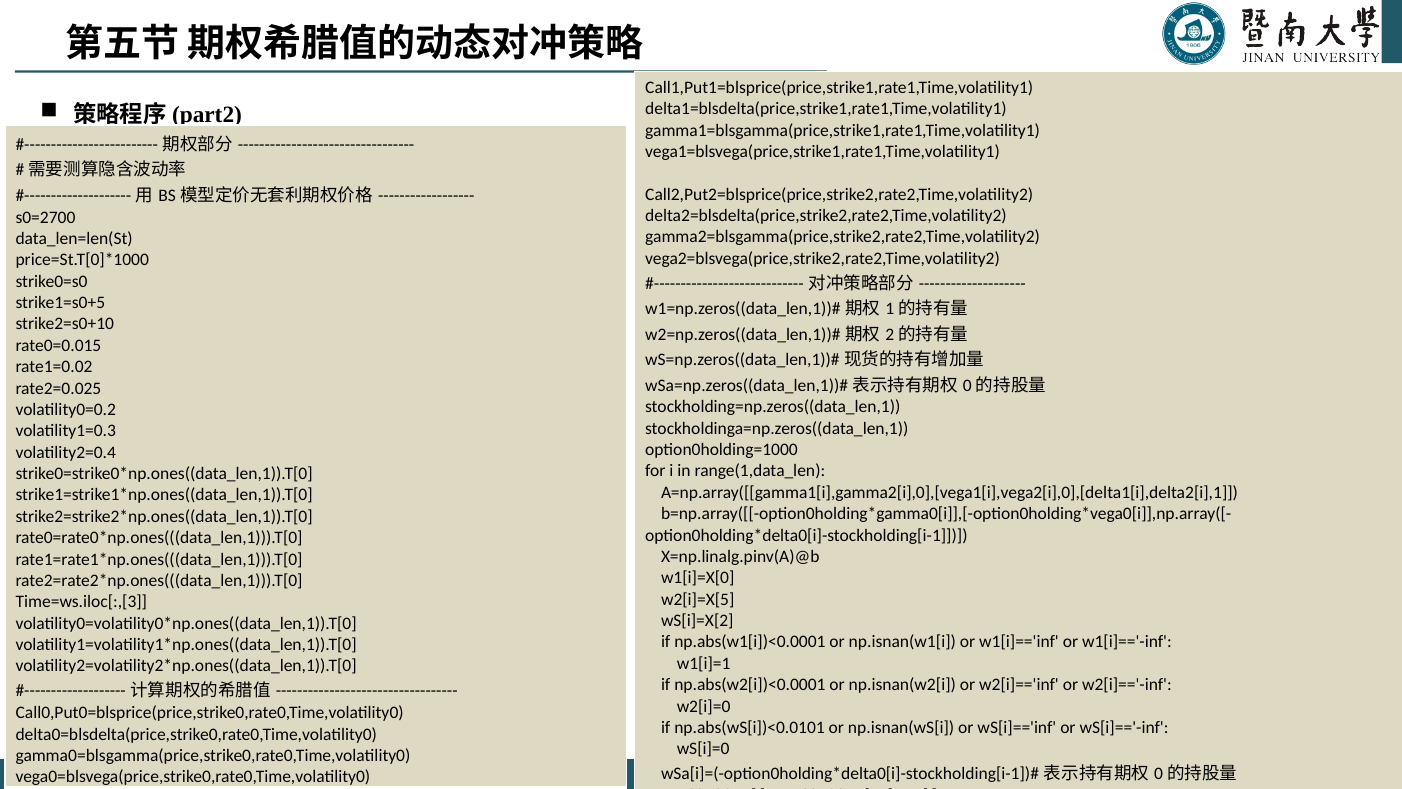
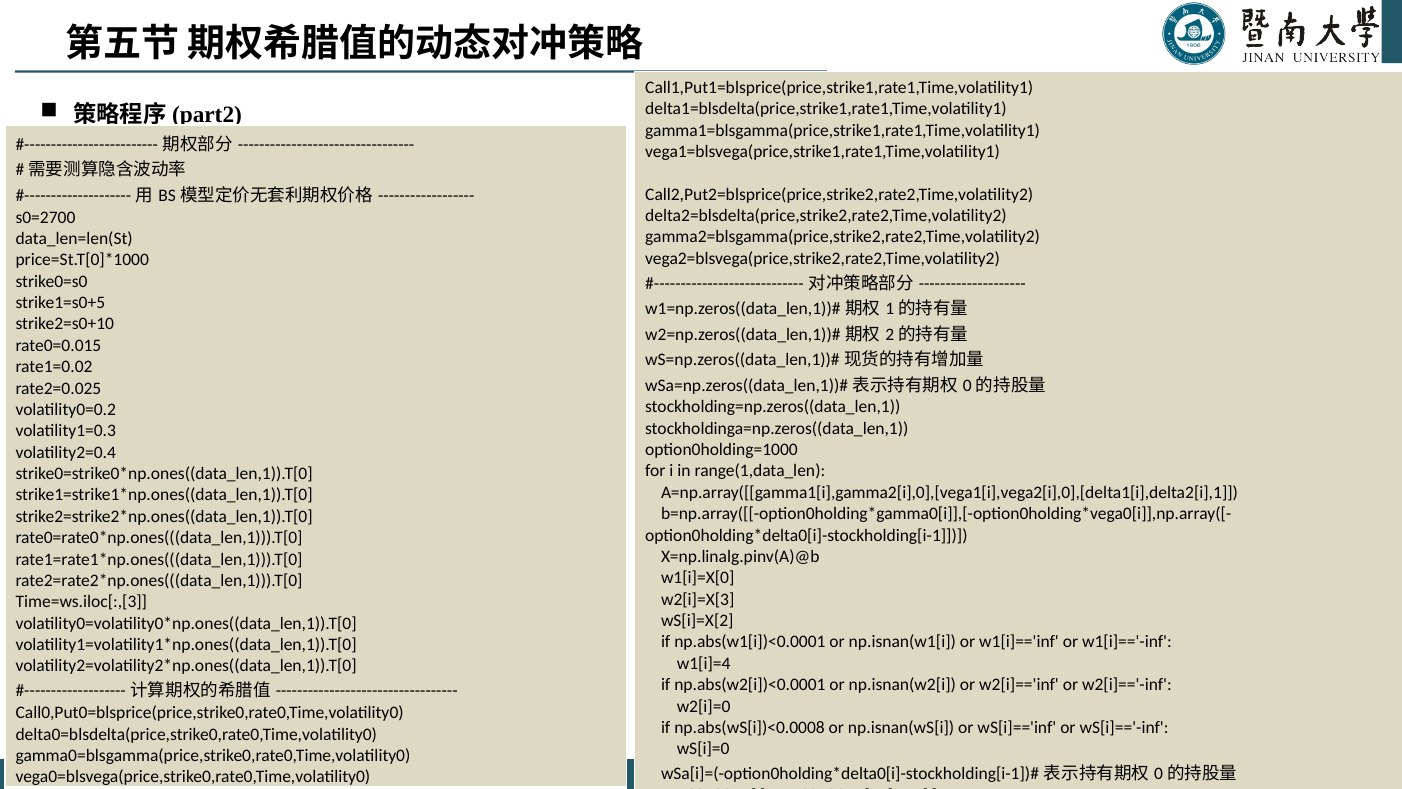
w2[i]=X[5: w2[i]=X[5 -> w2[i]=X[3
w1[i]=1: w1[i]=1 -> w1[i]=4
np.abs(wS[i])<0.0101: np.abs(wS[i])<0.0101 -> np.abs(wS[i])<0.0008
